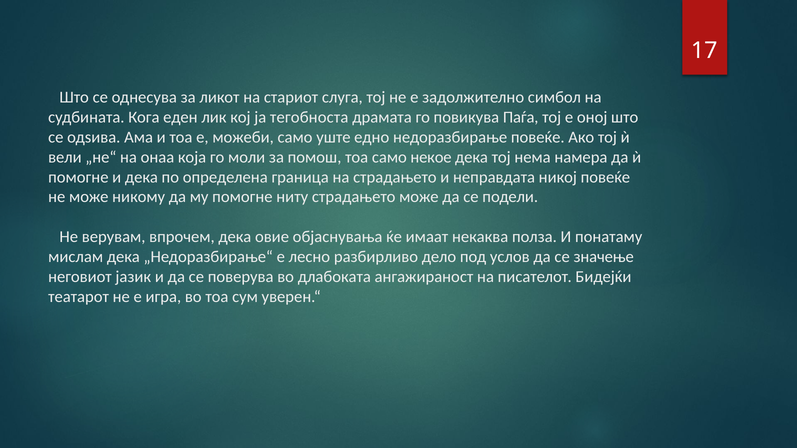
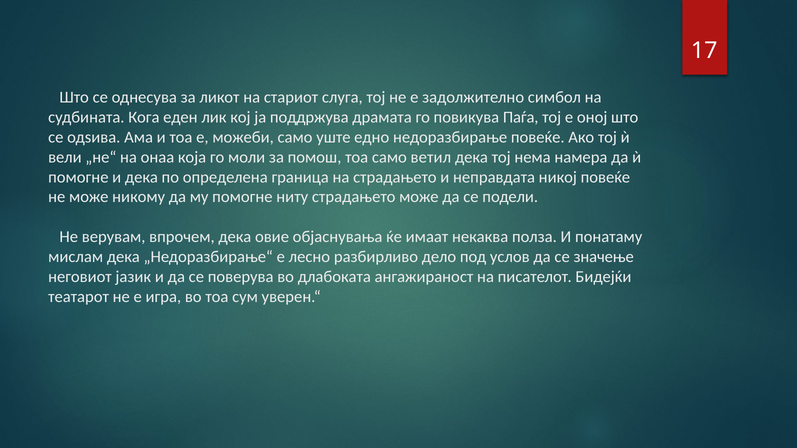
тегобноста: тегобноста -> поддржува
некое: некое -> ветил
